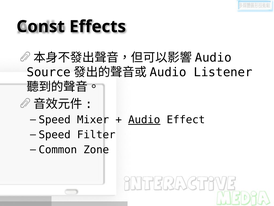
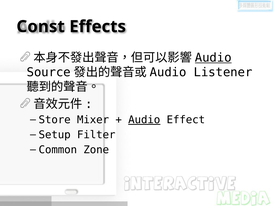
Audio at (213, 57) underline: none -> present
Speed at (55, 120): Speed -> Store
Speed at (55, 134): Speed -> Setup
